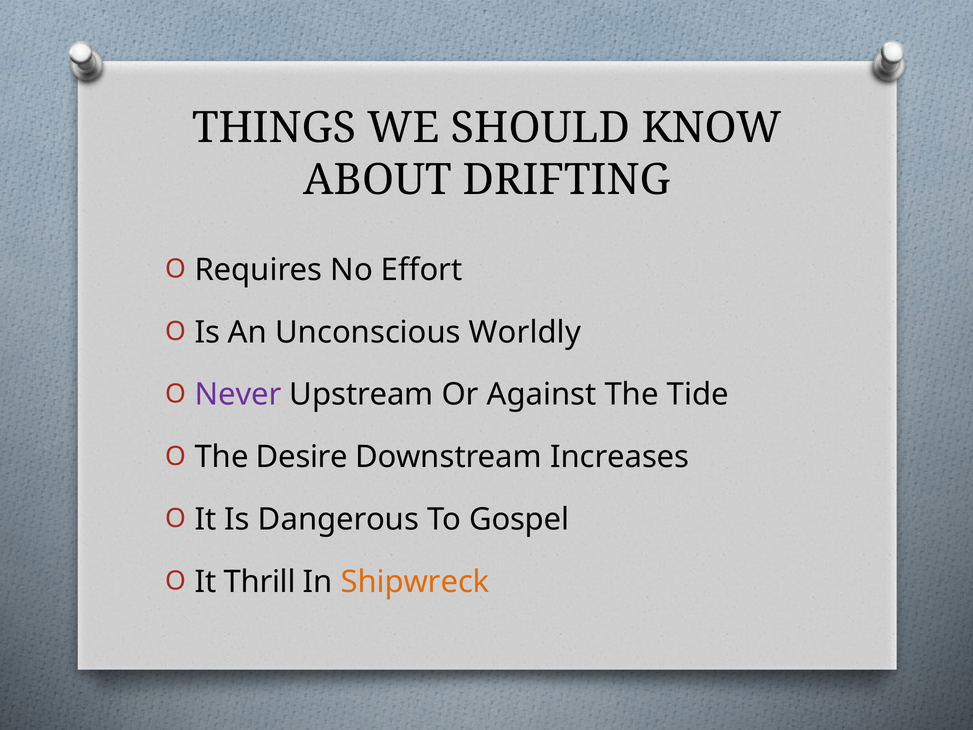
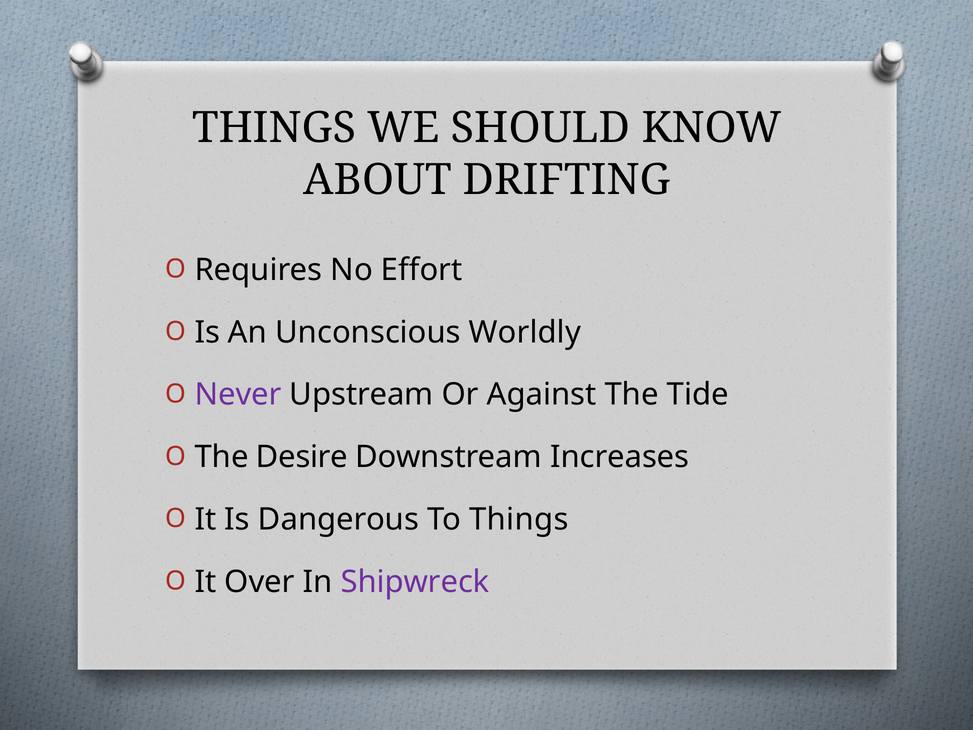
To Gospel: Gospel -> Things
Thrill: Thrill -> Over
Shipwreck colour: orange -> purple
